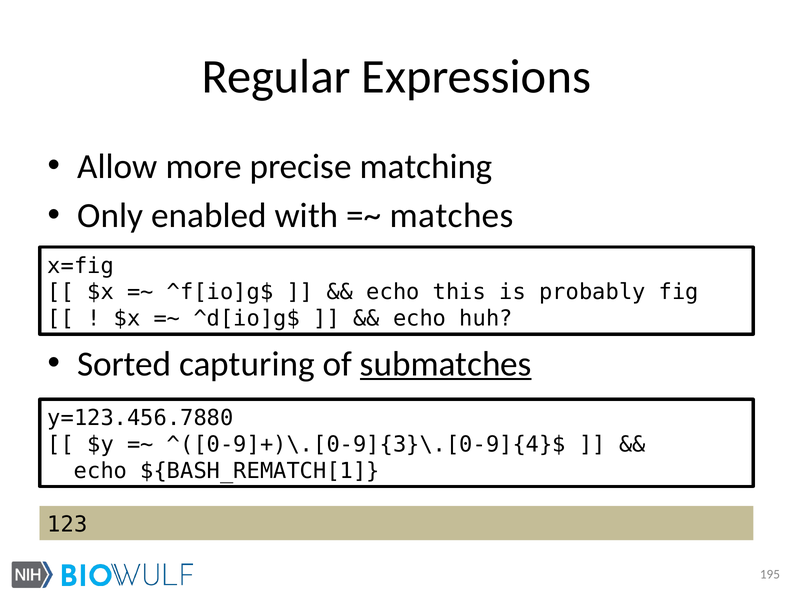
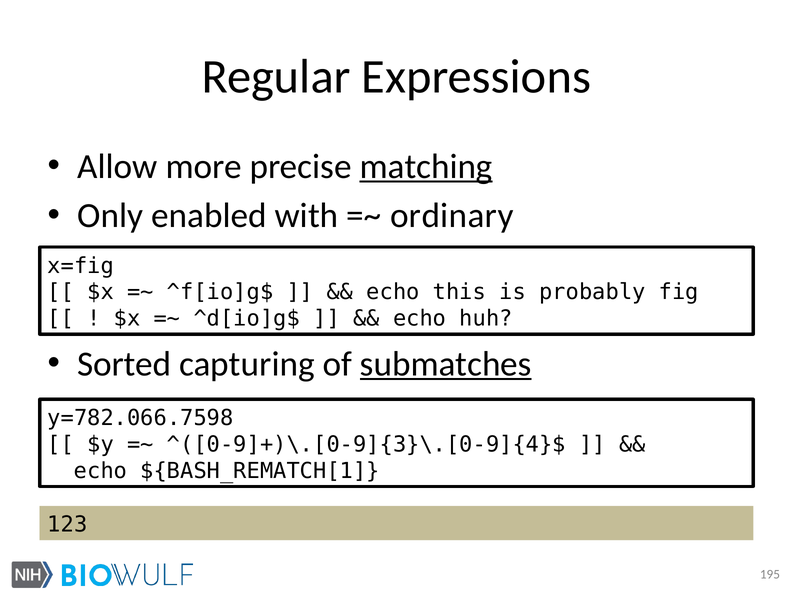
matching underline: none -> present
matches: matches -> ordinary
y=123.456.7880: y=123.456.7880 -> y=782.066.7598
